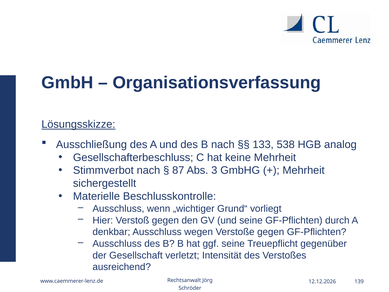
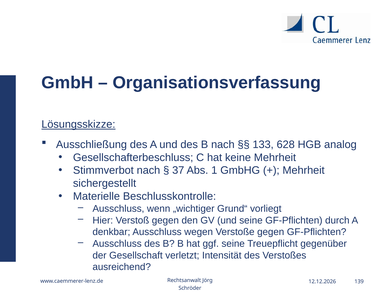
538: 538 -> 628
87: 87 -> 37
3: 3 -> 1
